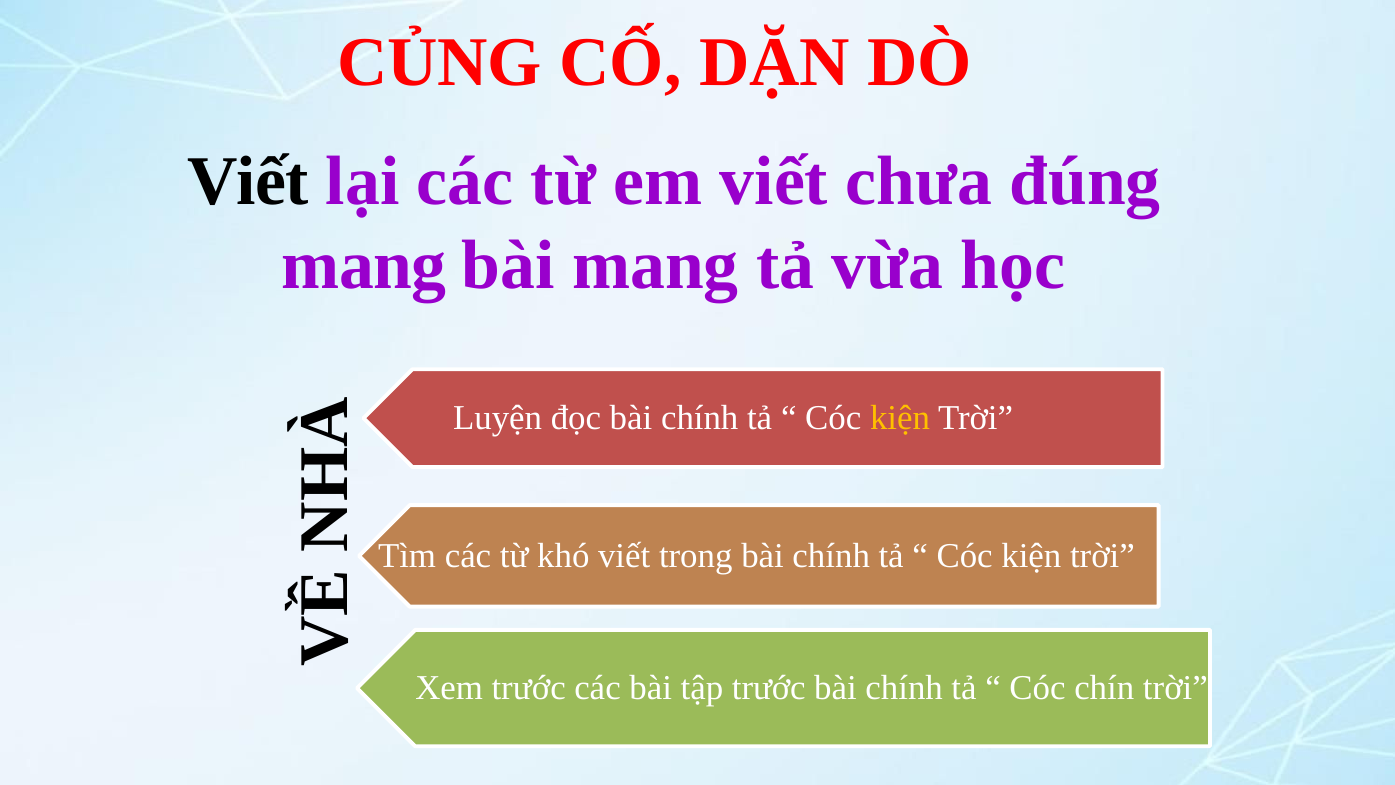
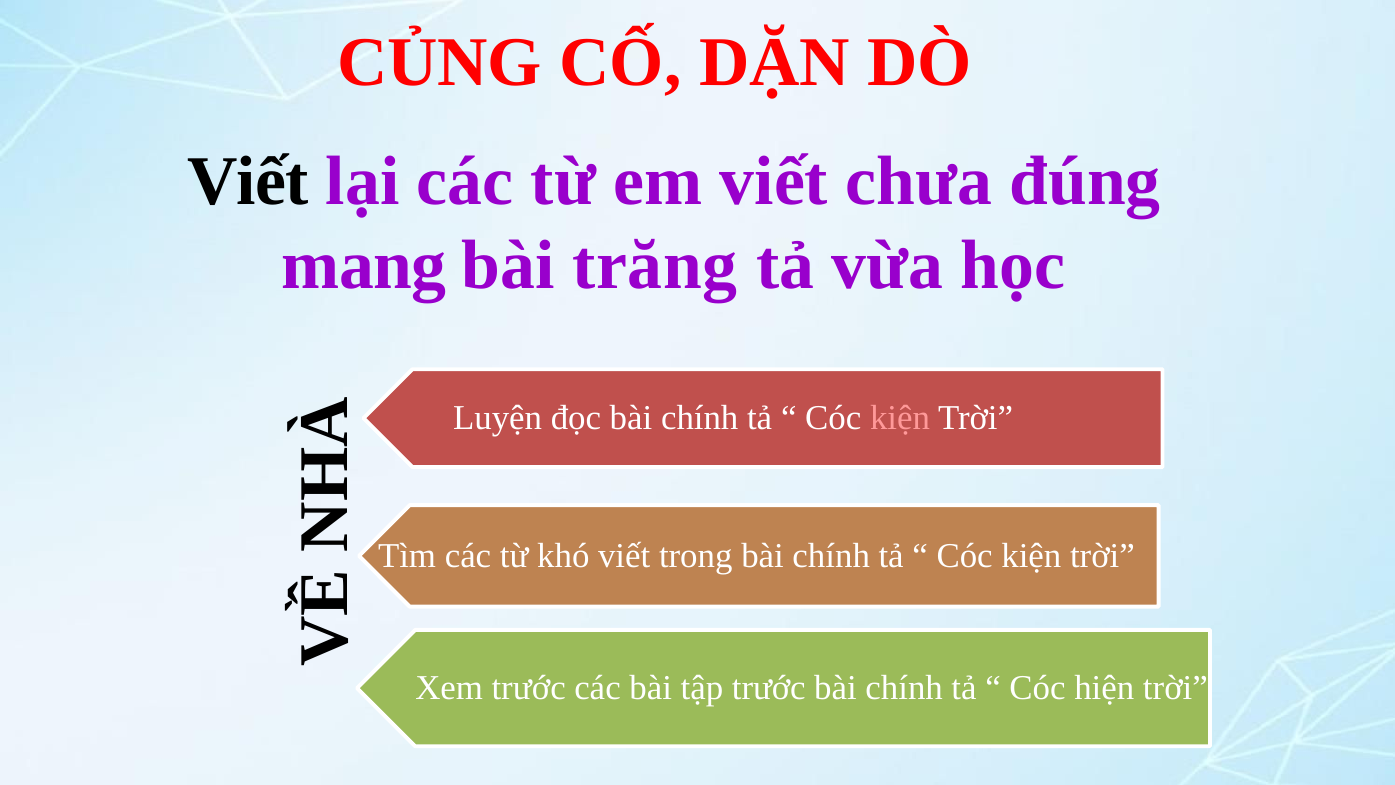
bài mang: mang -> trăng
kiện at (900, 418) colour: yellow -> pink
chín: chín -> hiện
